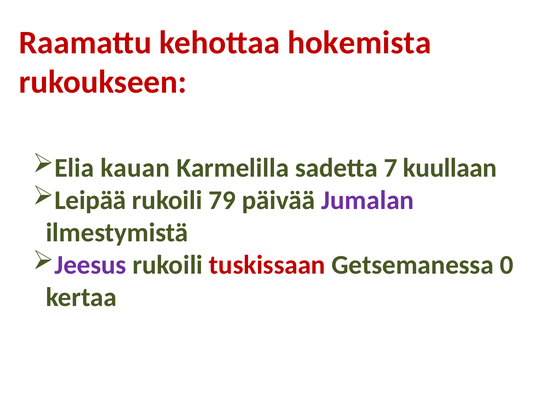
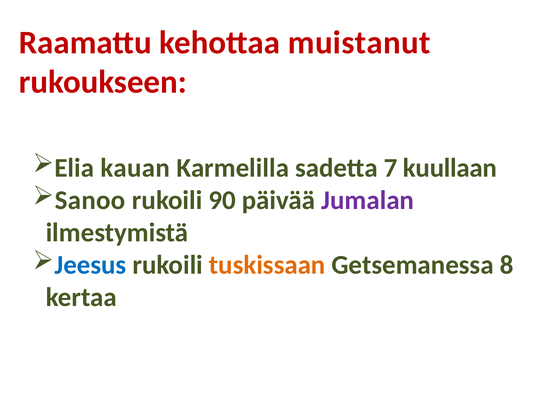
hokemista: hokemista -> muistanut
Leipää: Leipää -> Sanoo
79: 79 -> 90
Jeesus colour: purple -> blue
tuskissaan colour: red -> orange
0: 0 -> 8
